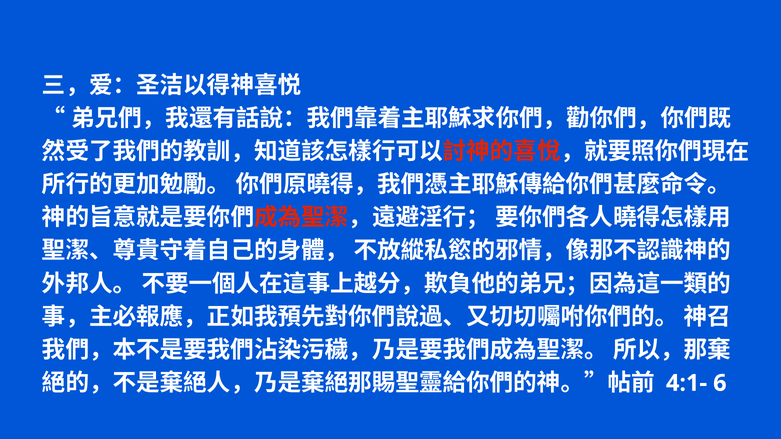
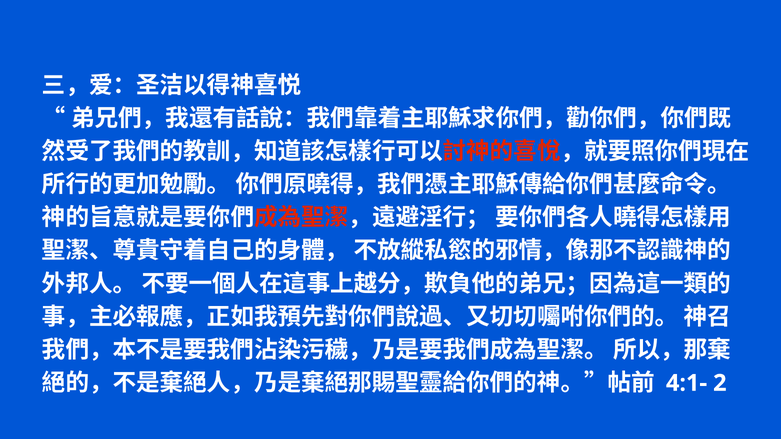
6: 6 -> 2
